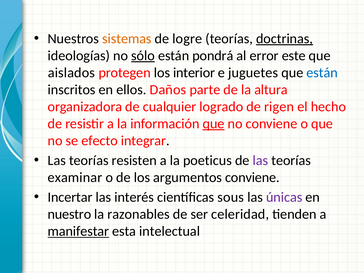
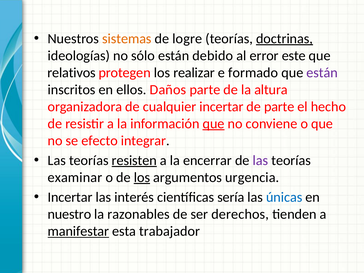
sólo underline: present -> none
pondrá: pondrá -> debido
aislados: aislados -> relativos
interior: interior -> realizar
juguetes: juguetes -> formado
están at (322, 73) colour: blue -> purple
cualquier logrado: logrado -> incertar
de rigen: rigen -> parte
resisten underline: none -> present
poeticus: poeticus -> encerrar
los at (142, 177) underline: none -> present
argumentos conviene: conviene -> urgencia
sous: sous -> sería
únicas colour: purple -> blue
celeridad: celeridad -> derechos
intelectual: intelectual -> trabajador
